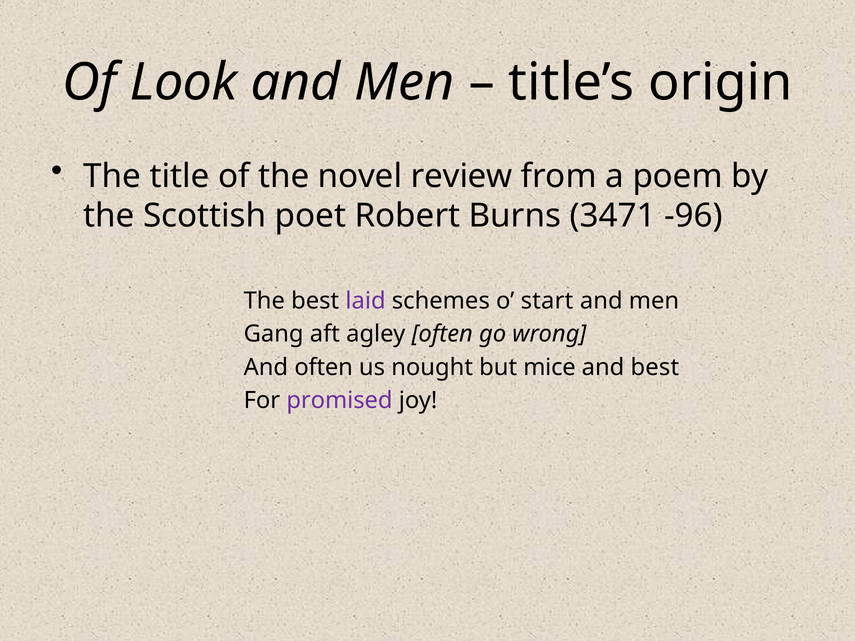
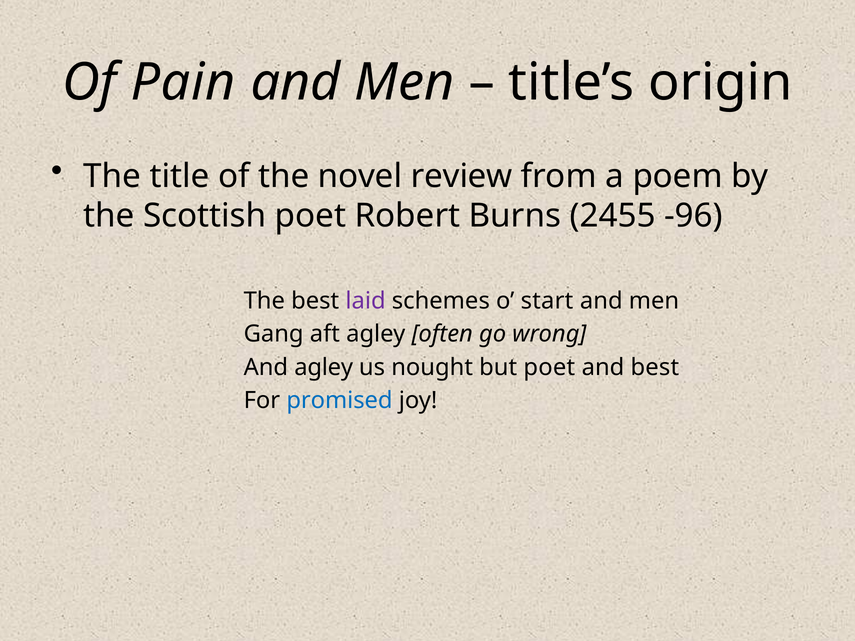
Look: Look -> Pain
3471: 3471 -> 2455
And often: often -> agley
but mice: mice -> poet
promised colour: purple -> blue
